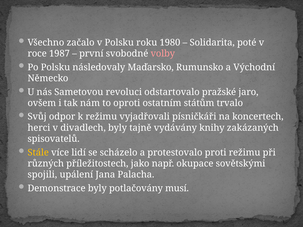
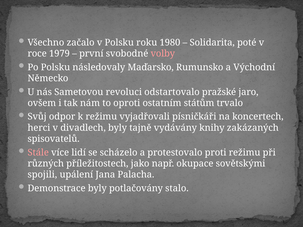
1987: 1987 -> 1979
Stále colour: yellow -> pink
musí: musí -> stalo
